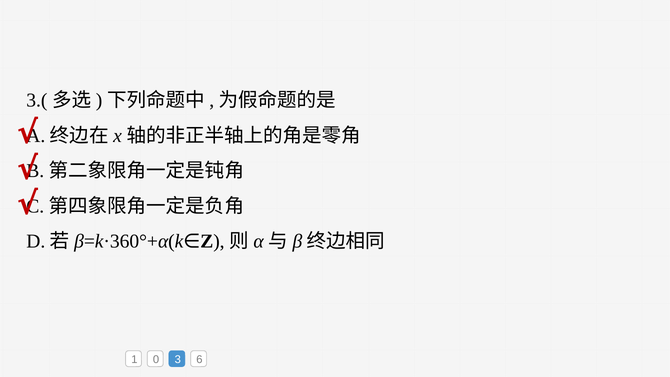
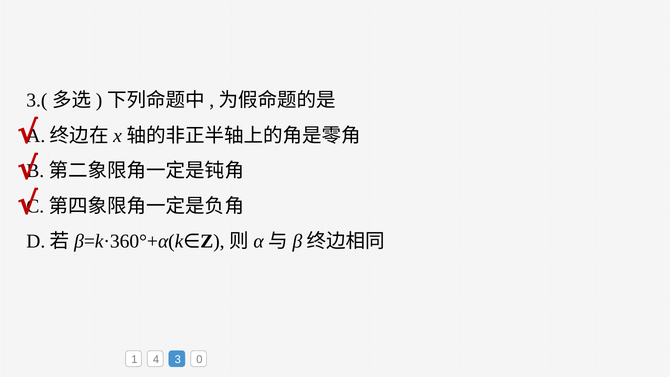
0: 0 -> 4
6: 6 -> 0
